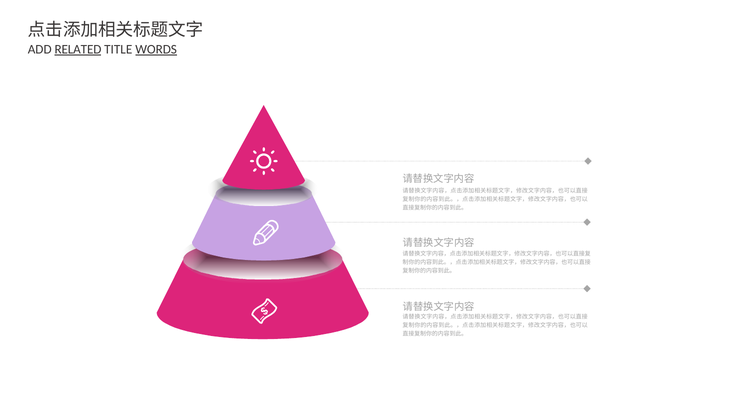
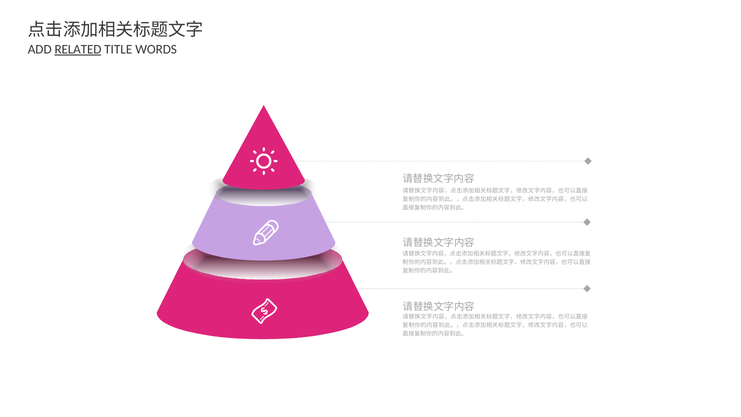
WORDS underline: present -> none
